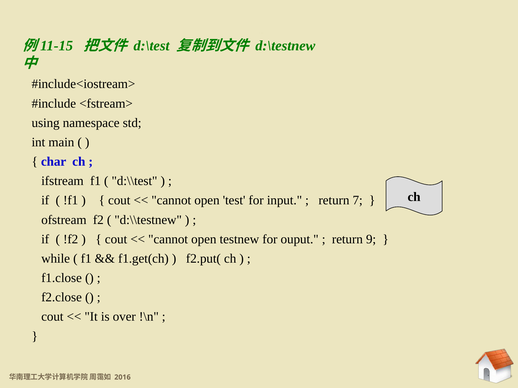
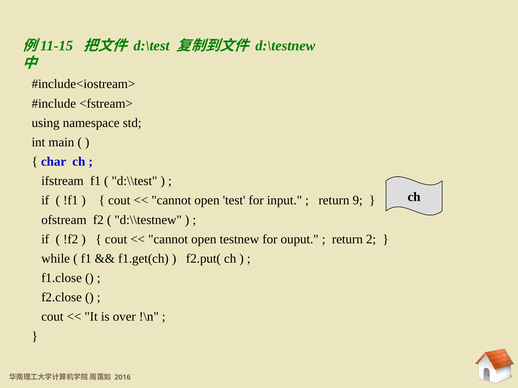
7: 7 -> 9
9: 9 -> 2
